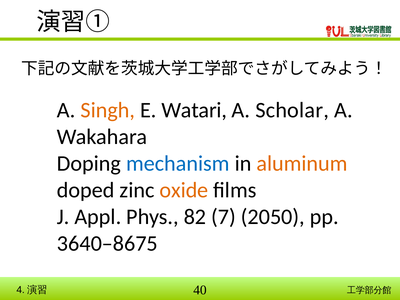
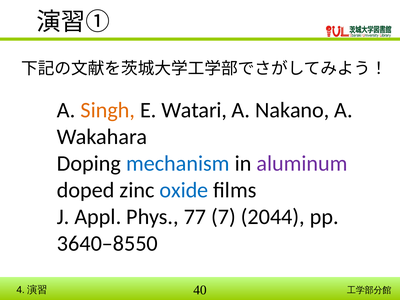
Scholar: Scholar -> Nakano
aluminum colour: orange -> purple
oxide colour: orange -> blue
82: 82 -> 77
2050: 2050 -> 2044
3640–8675: 3640–8675 -> 3640–8550
